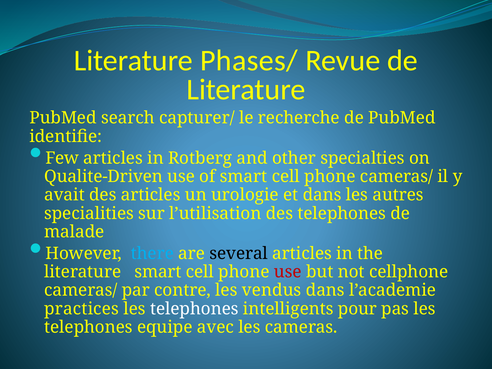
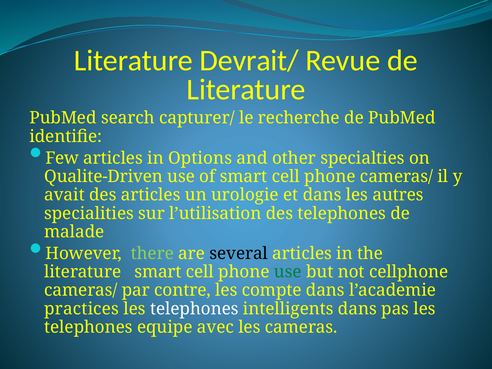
Phases/: Phases/ -> Devrait/
Rotberg: Rotberg -> Options
there colour: light blue -> light green
use at (288, 272) colour: red -> green
vendus: vendus -> compte
intelligents pour: pour -> dans
